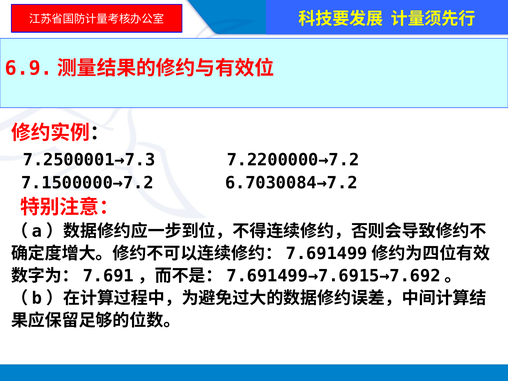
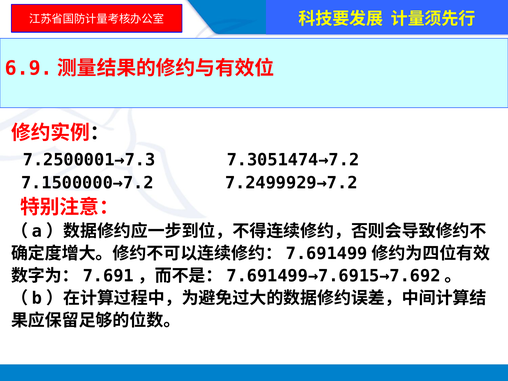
7.2200000→7.2: 7.2200000→7.2 -> 7.3051474→7.2
6.7030084→7.2: 6.7030084→7.2 -> 7.2499929→7.2
